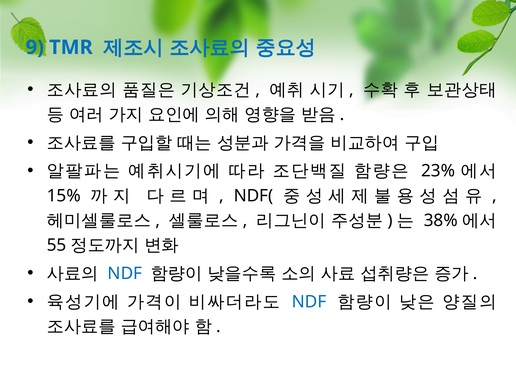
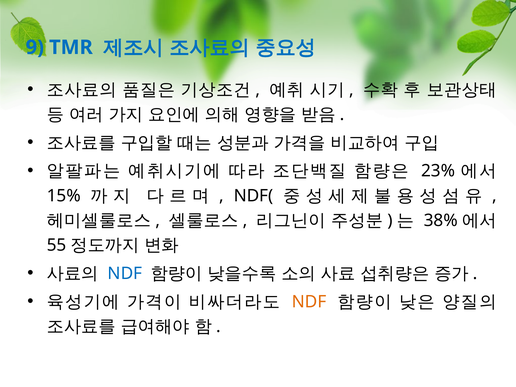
NDF at (309, 302) colour: blue -> orange
